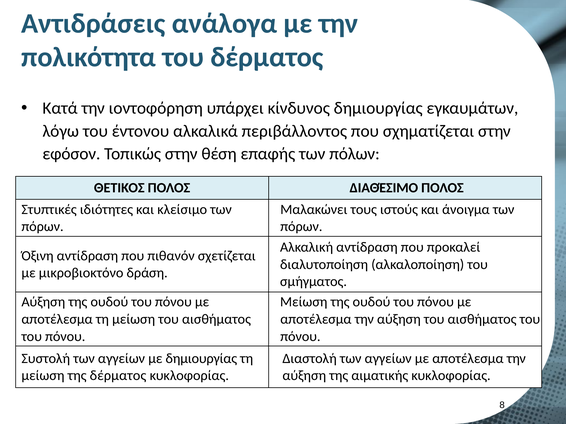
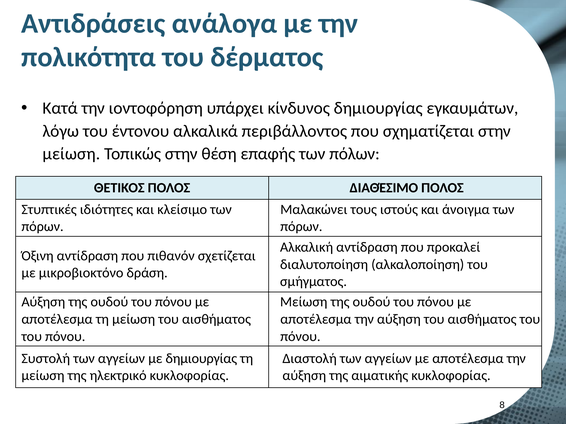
εφόσον at (71, 154): εφόσον -> μείωση
της δέρματος: δέρματος -> ηλεκτρικό
